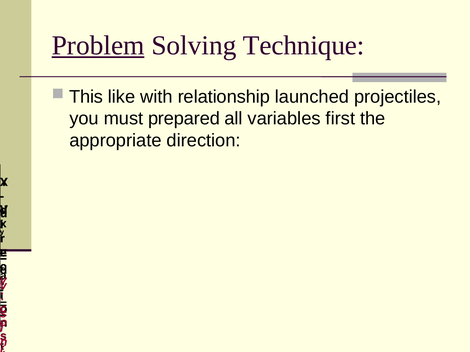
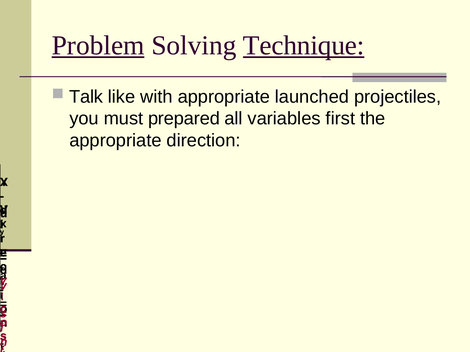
Technique underline: none -> present
This: This -> Talk
with relationship: relationship -> appropriate
